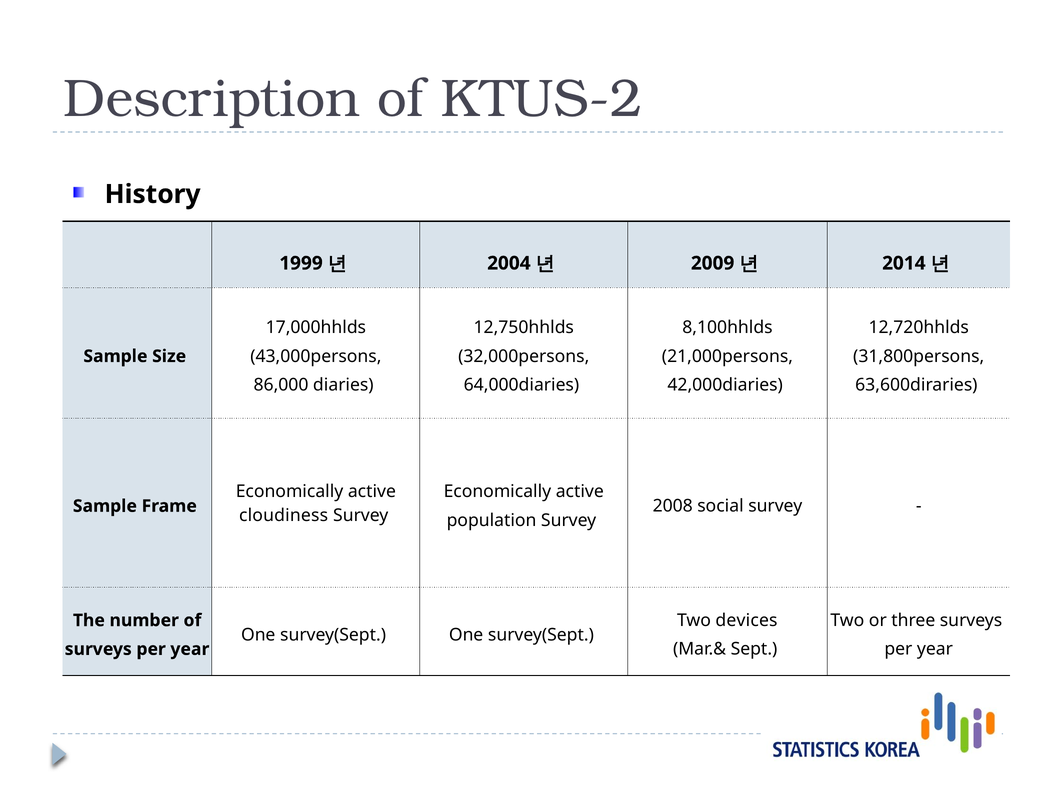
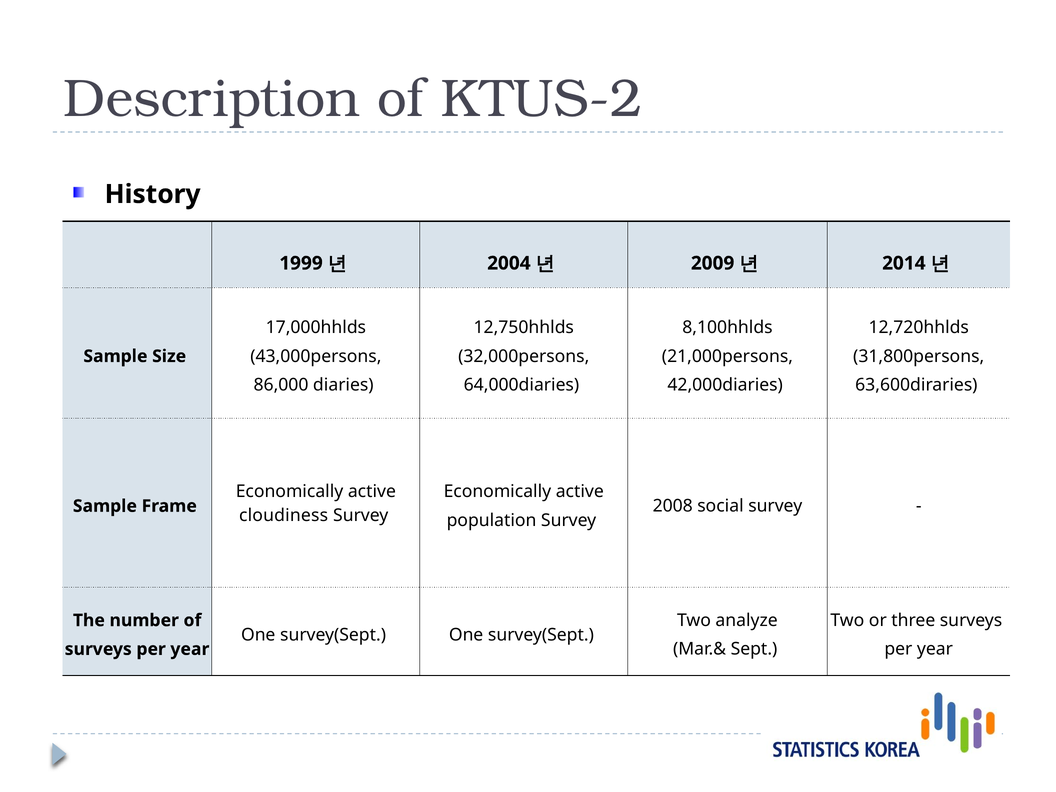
devices: devices -> analyze
